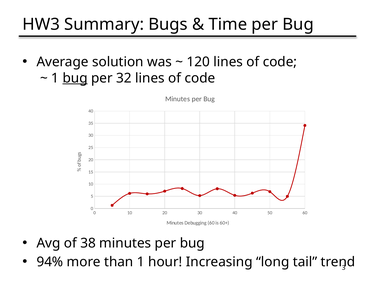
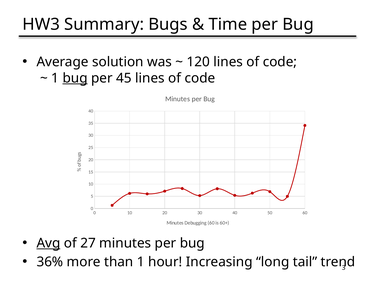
32: 32 -> 45
Avg underline: none -> present
38: 38 -> 27
94%: 94% -> 36%
